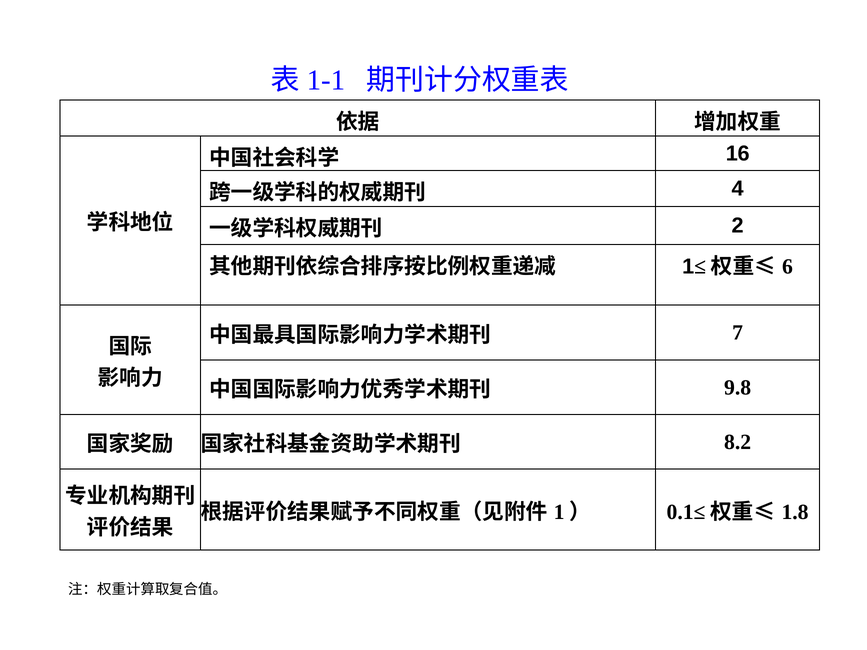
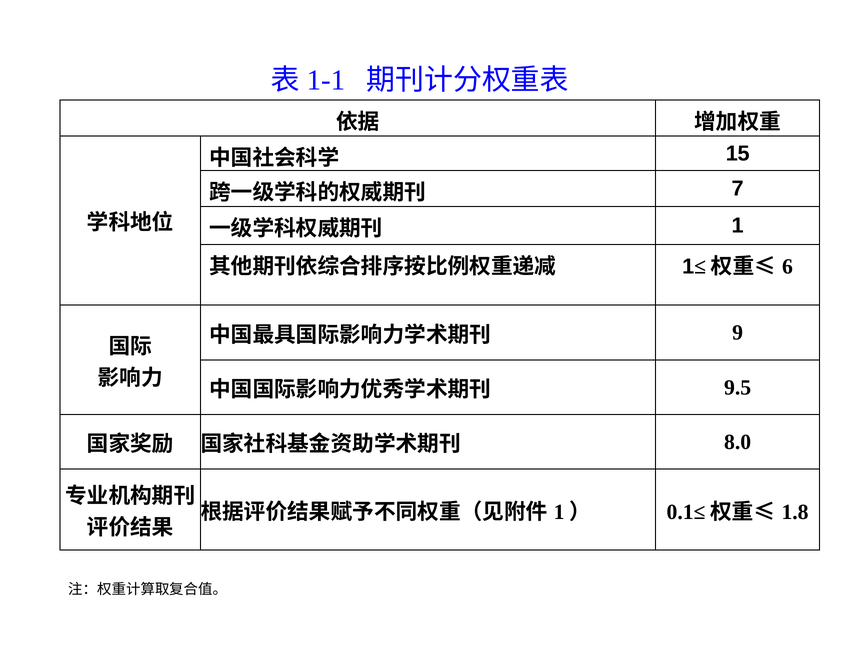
16: 16 -> 15
4: 4 -> 7
2: 2 -> 1
7: 7 -> 9
9.8: 9.8 -> 9.5
8.2: 8.2 -> 8.0
